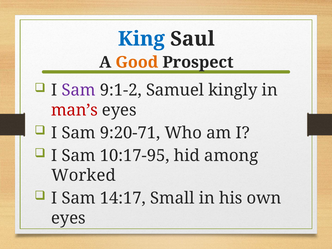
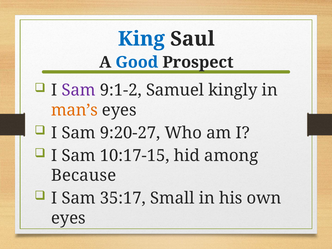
Good colour: orange -> blue
man’s colour: red -> orange
9:20-71: 9:20-71 -> 9:20-27
10:17-95: 10:17-95 -> 10:17-15
Worked: Worked -> Because
14:17: 14:17 -> 35:17
